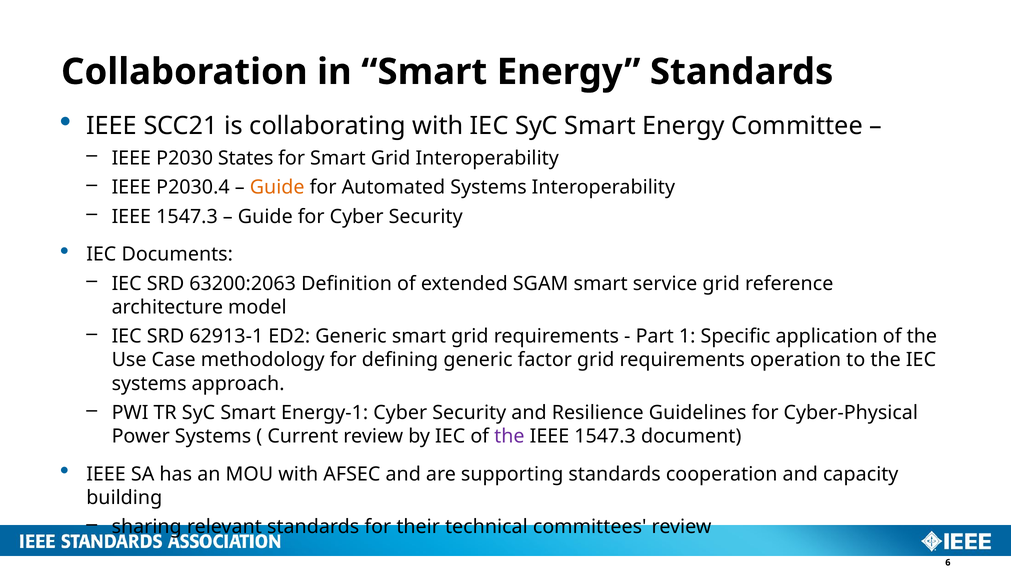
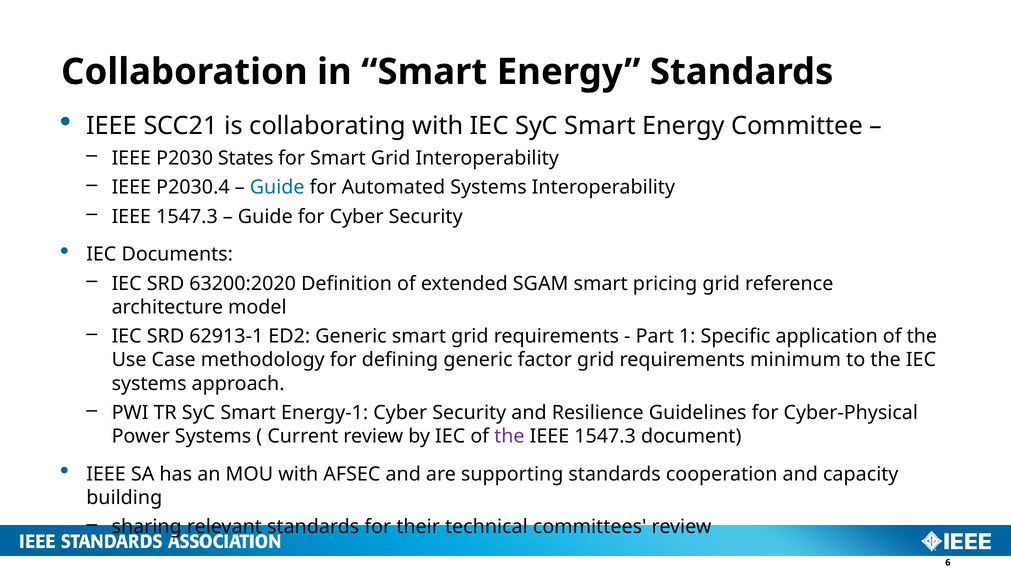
Guide at (277, 187) colour: orange -> blue
63200:2063: 63200:2063 -> 63200:2020
service: service -> pricing
operation: operation -> minimum
